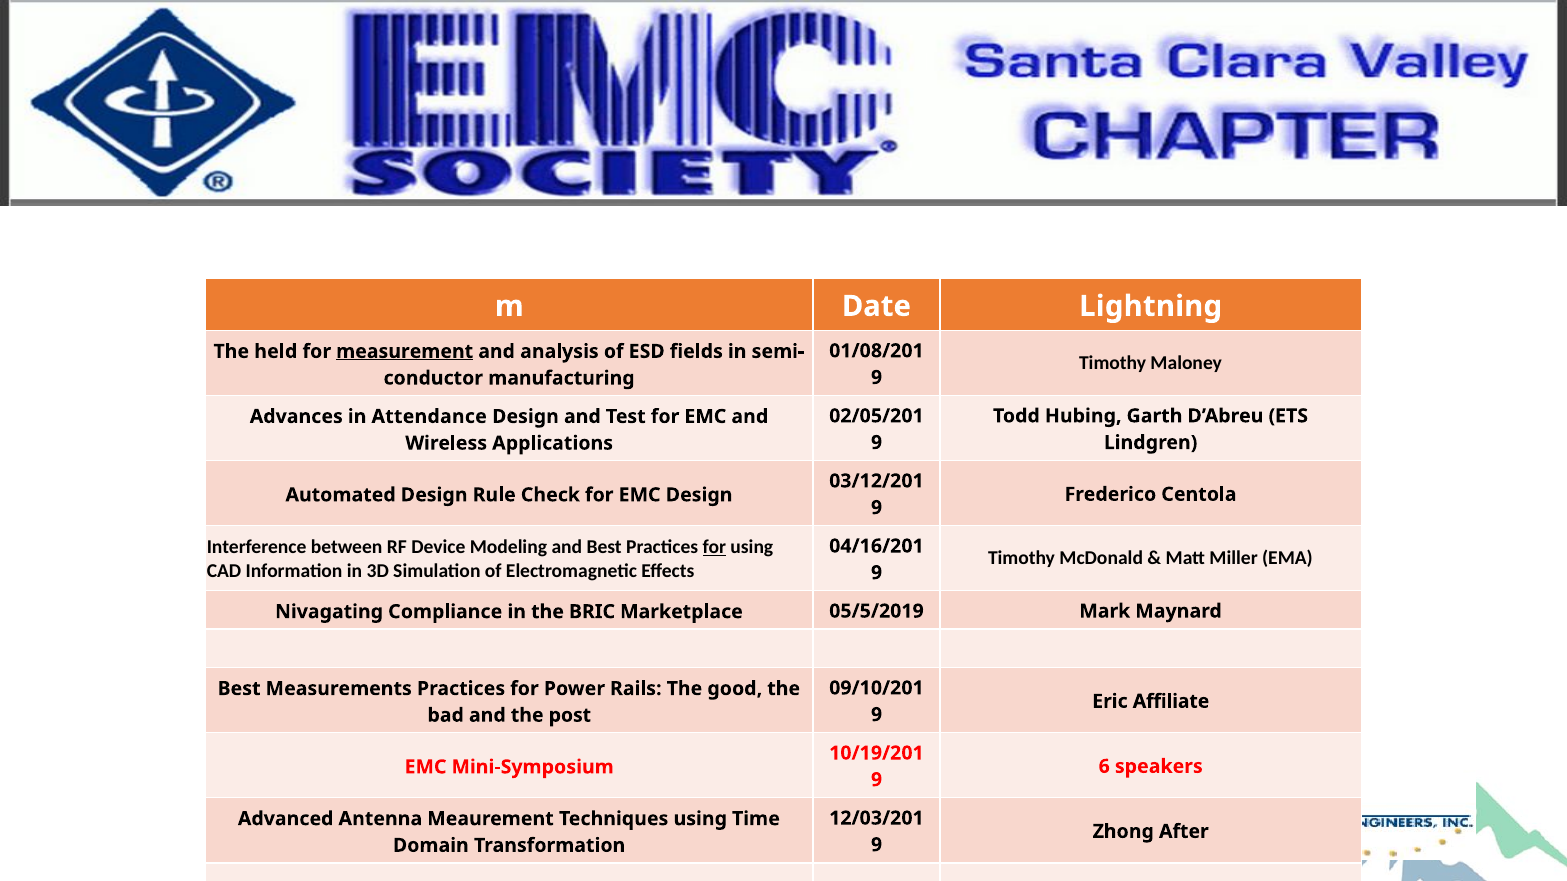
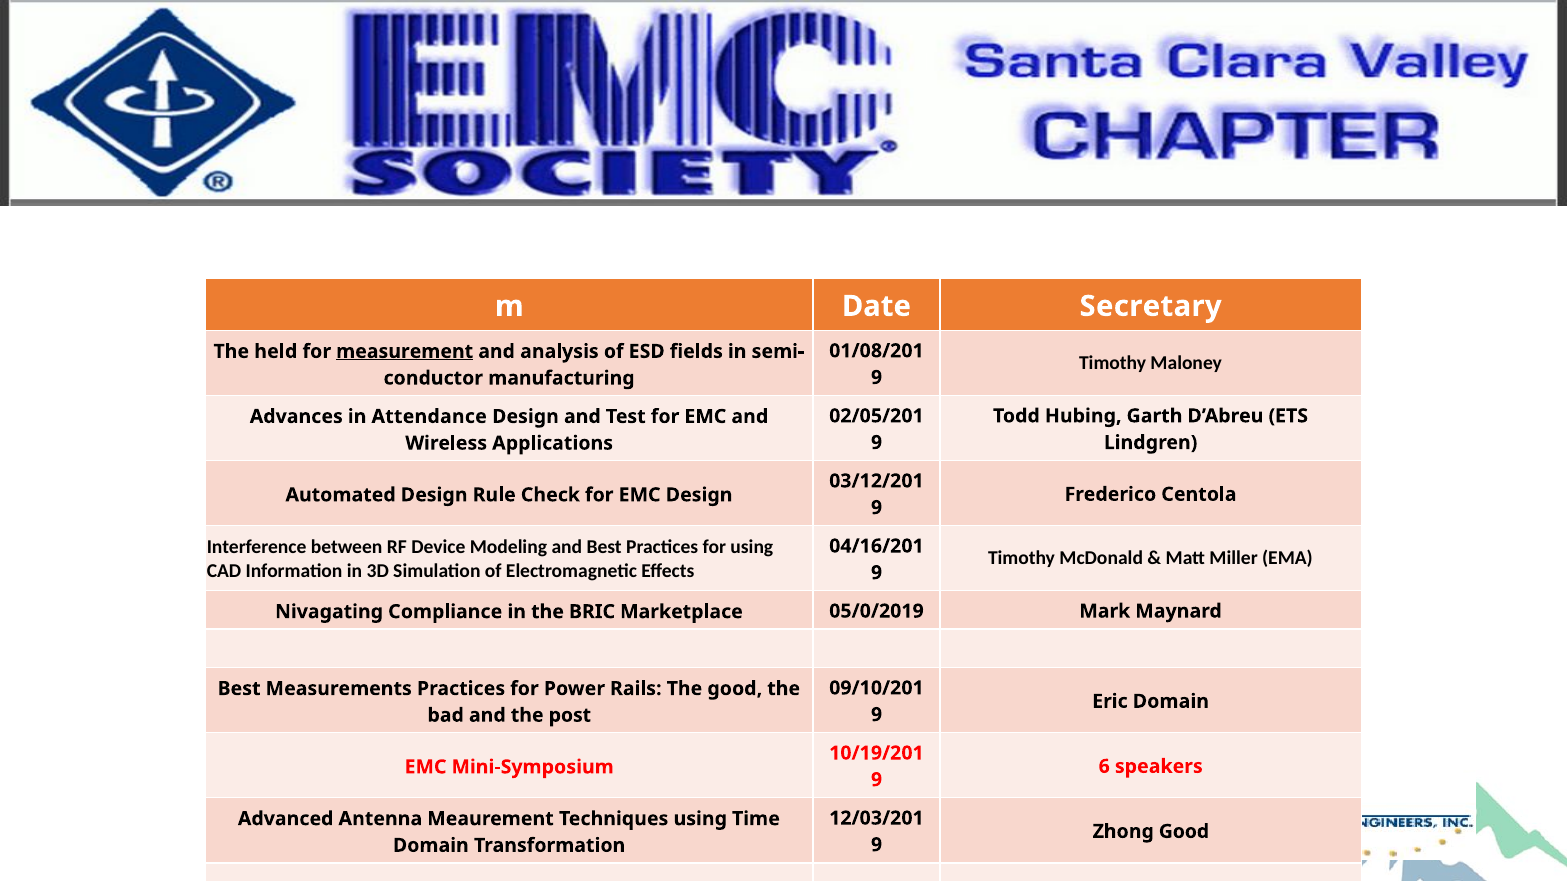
Lightning: Lightning -> Secretary
for at (714, 547) underline: present -> none
05/5/2019: 05/5/2019 -> 05/0/2019
Eric Affiliate: Affiliate -> Domain
Zhong After: After -> Good
